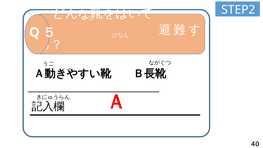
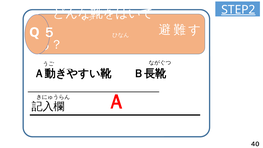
STEP2 underline: none -> present
